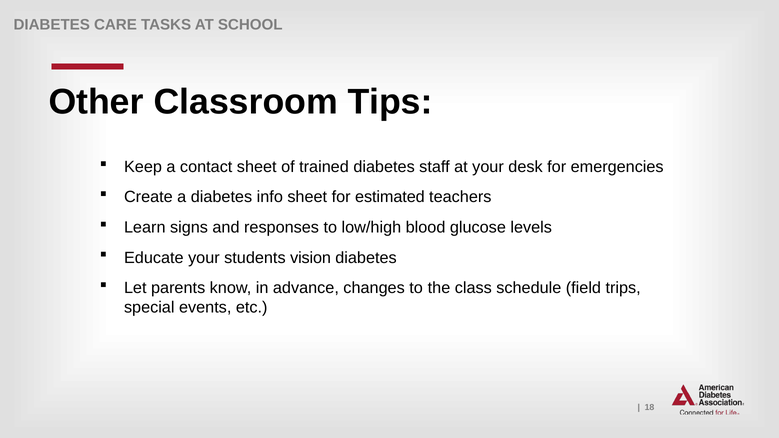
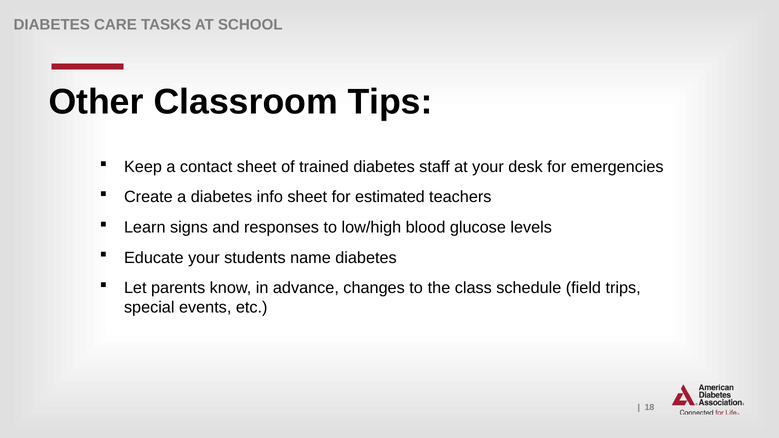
vision: vision -> name
